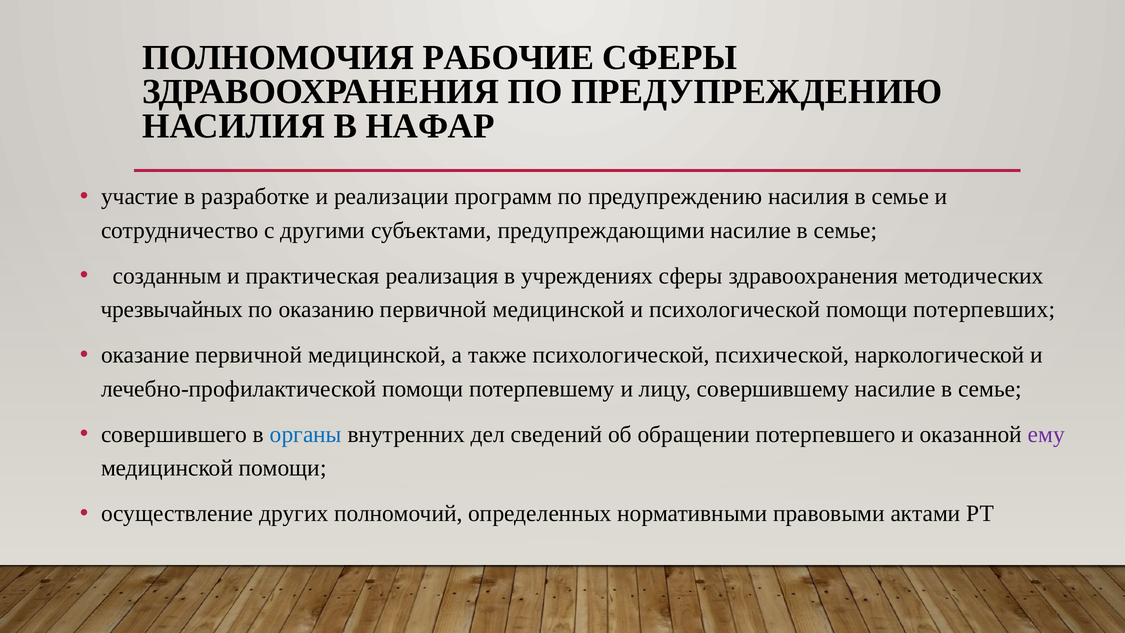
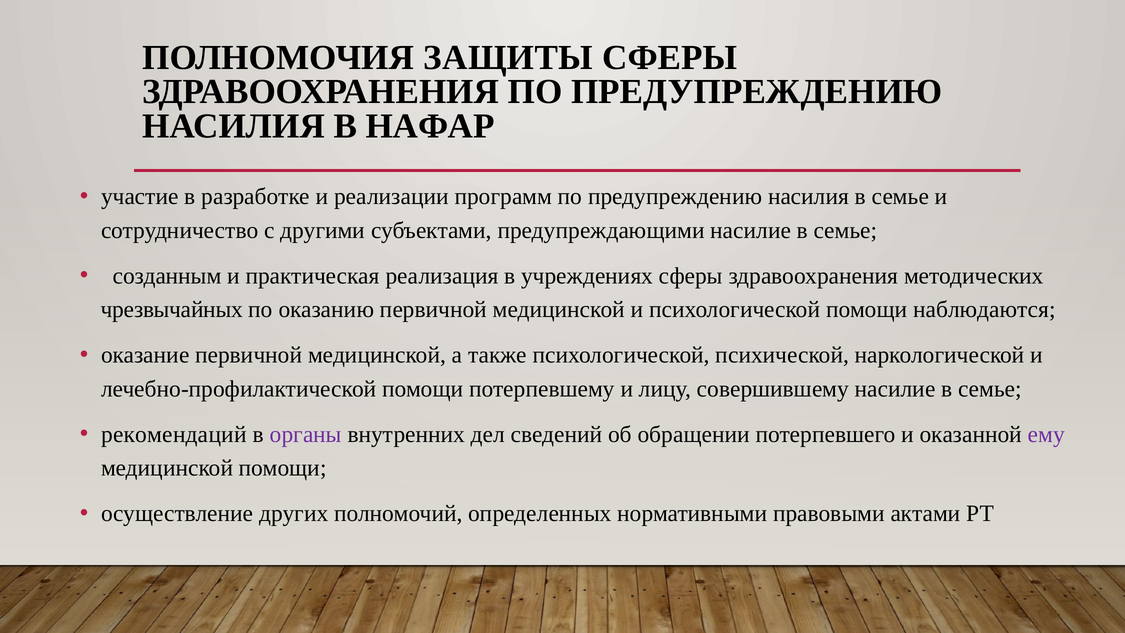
РАБОЧИЕ: РАБОЧИЕ -> ЗАЩИТЫ
потерпевших: потерпевших -> наблюдаются
совершившего: совершившего -> рекомендаций
органы colour: blue -> purple
